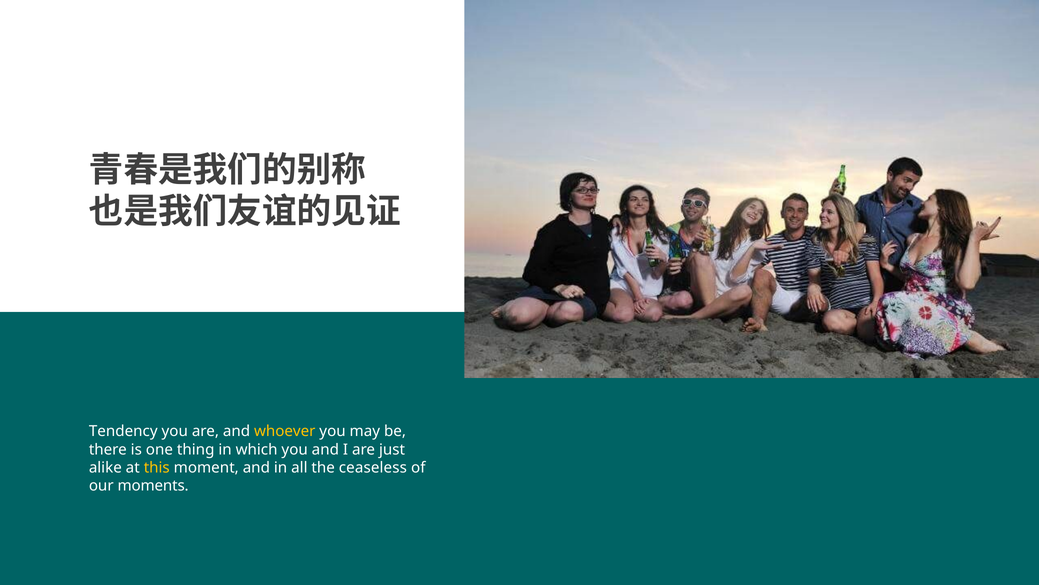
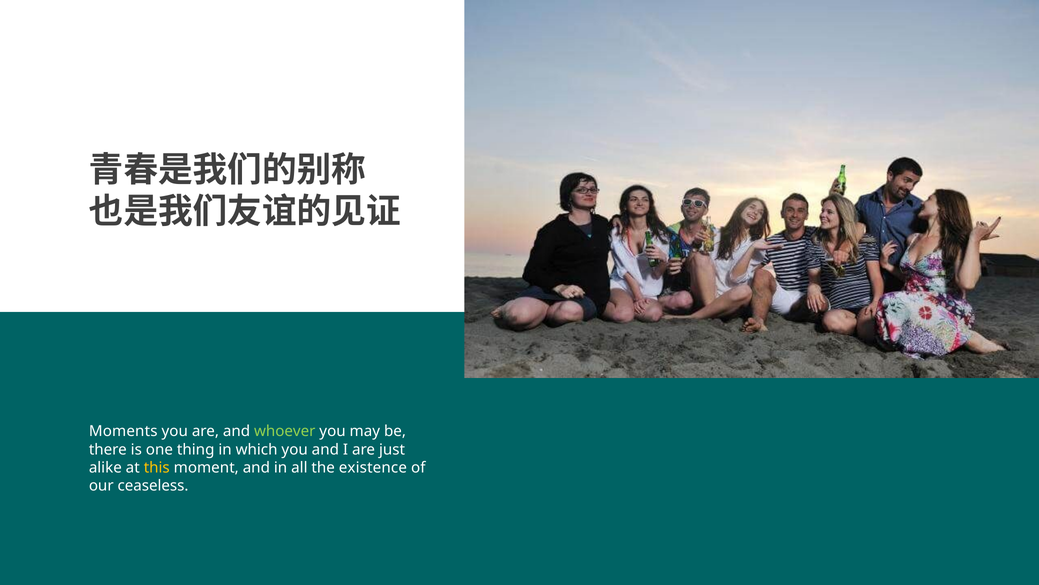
Tendency: Tendency -> Moments
whoever colour: yellow -> light green
ceaseless: ceaseless -> existence
moments: moments -> ceaseless
